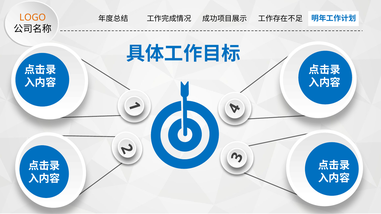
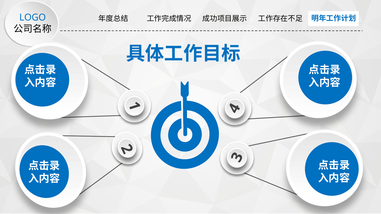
LOGO colour: orange -> blue
